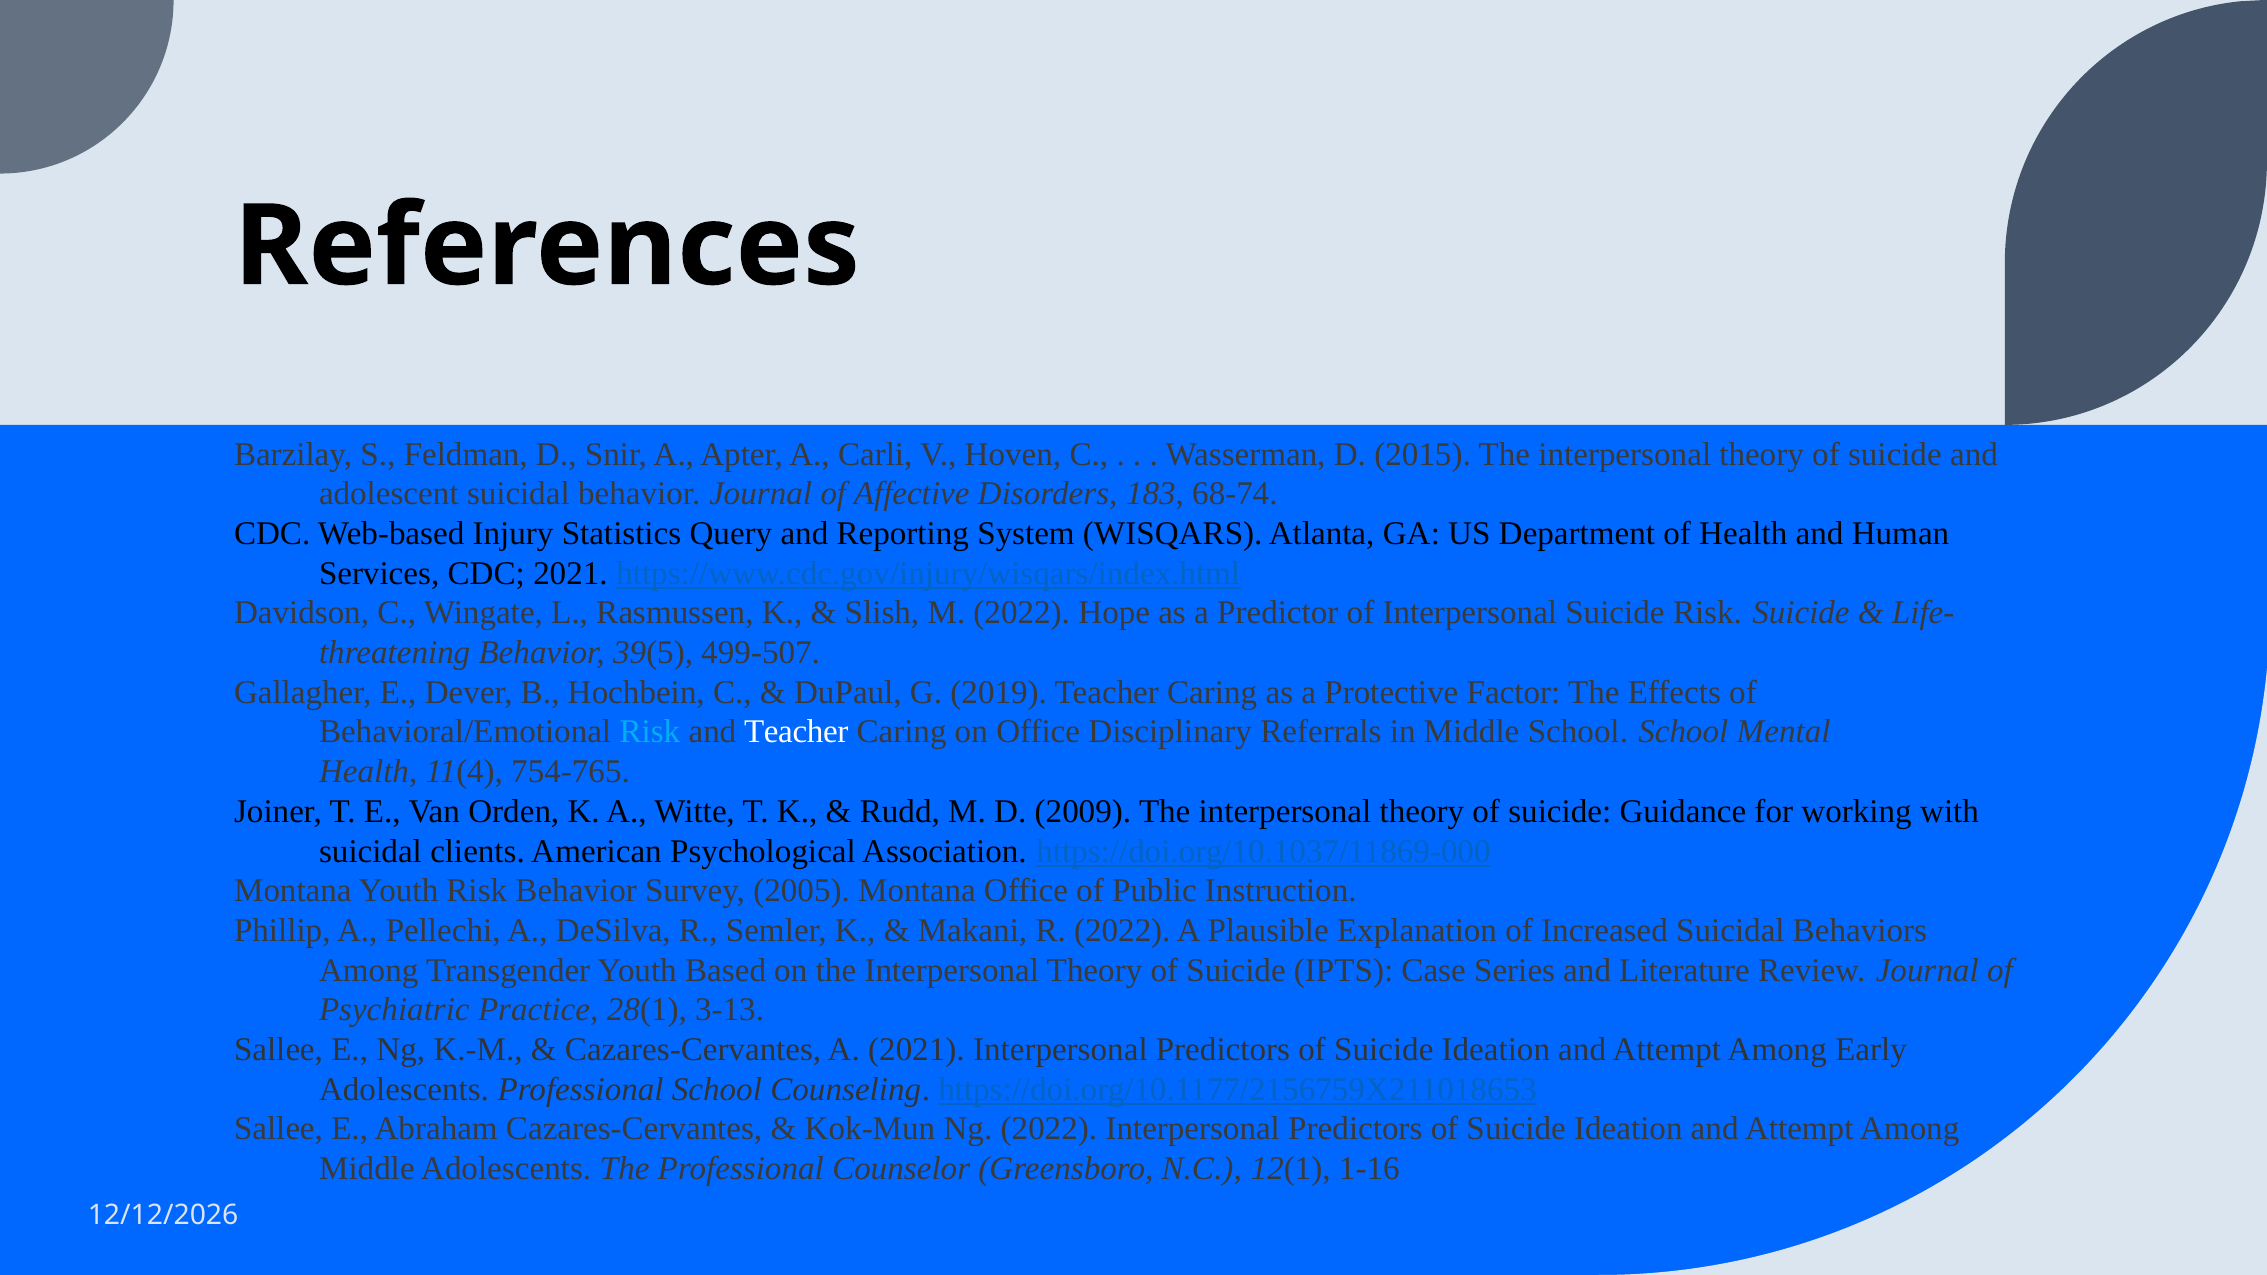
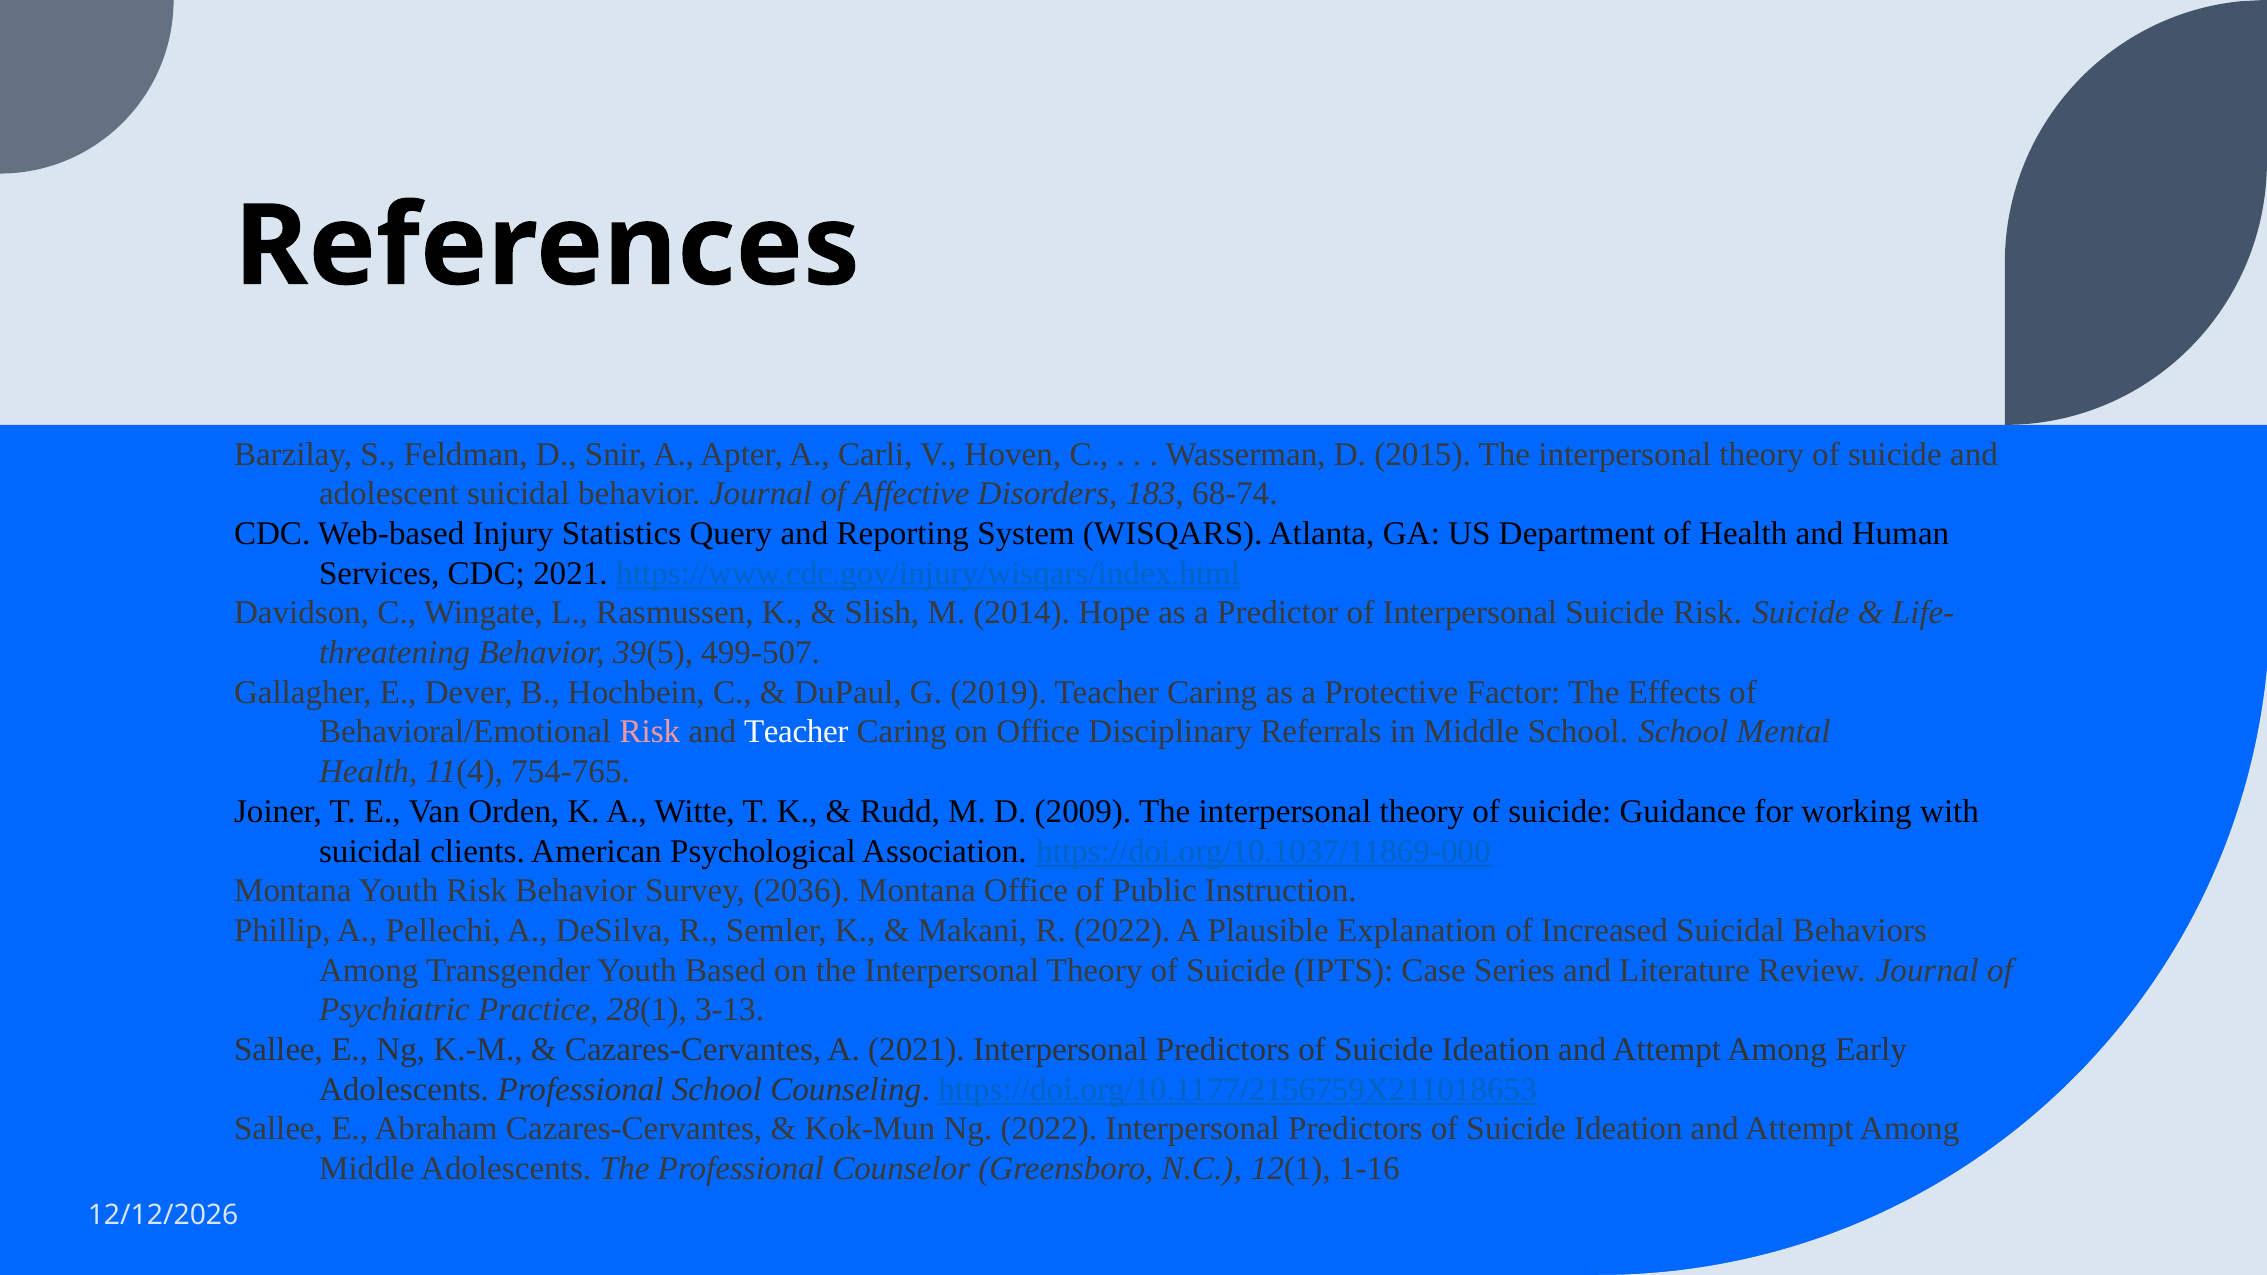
M 2022: 2022 -> 2014
Risk at (650, 732) colour: light blue -> pink
2005: 2005 -> 2036
